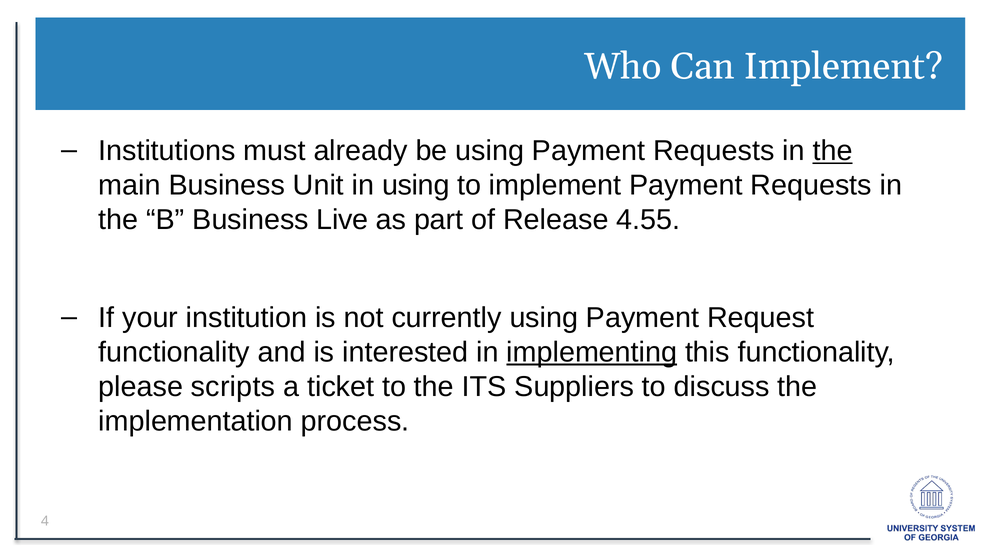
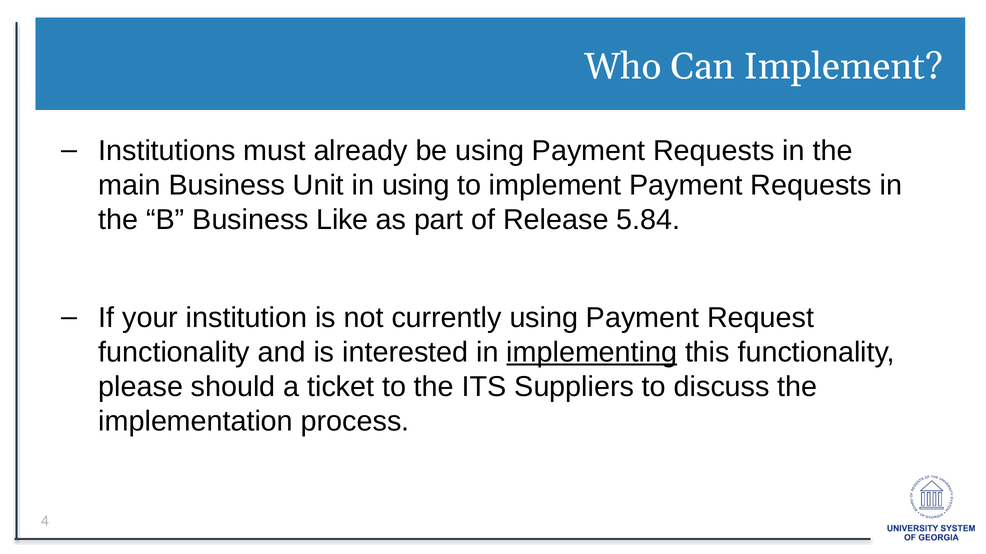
the at (833, 151) underline: present -> none
Live: Live -> Like
4.55: 4.55 -> 5.84
scripts: scripts -> should
